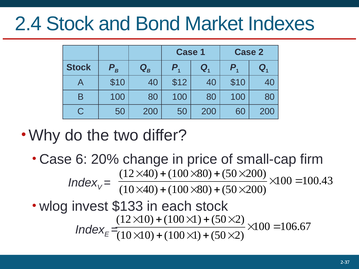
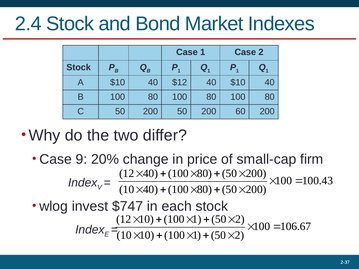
6: 6 -> 9
$133: $133 -> $747
